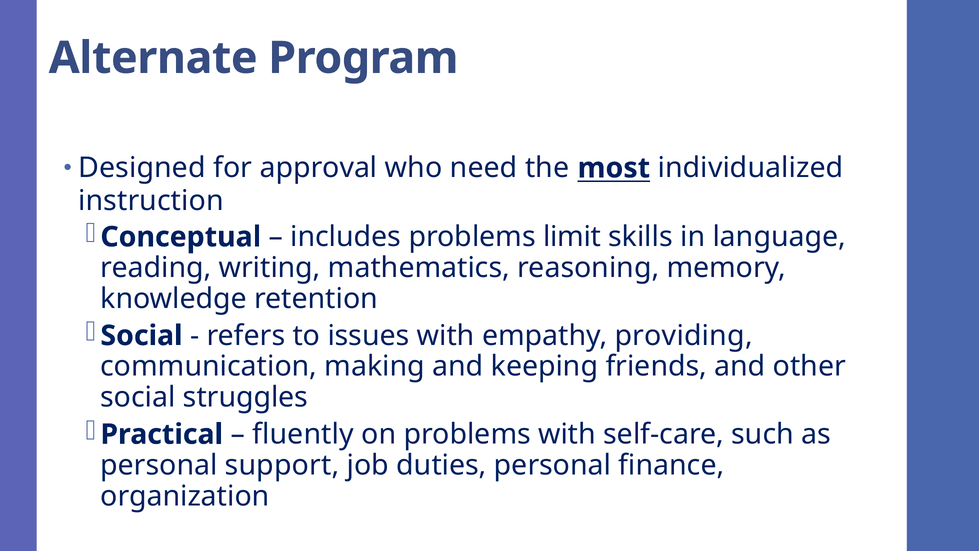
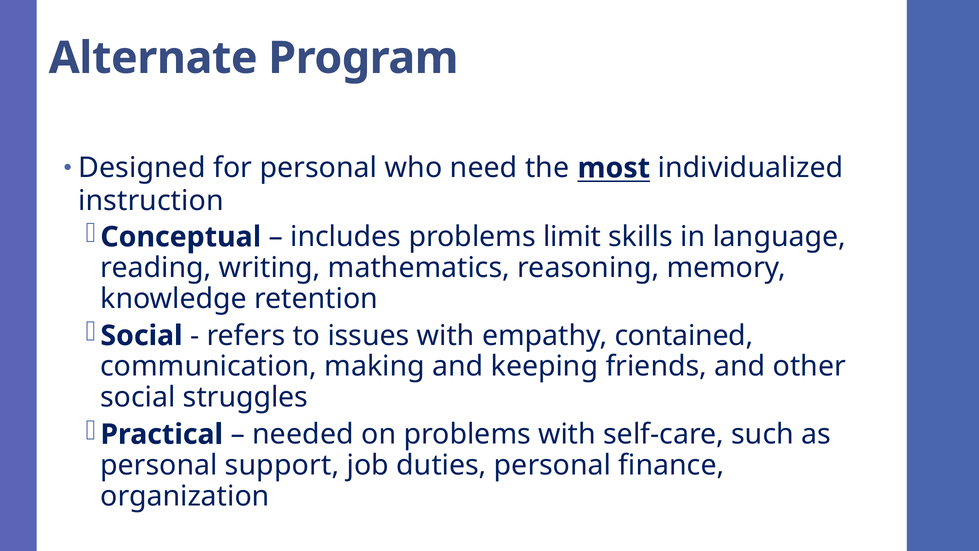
for approval: approval -> personal
providing: providing -> contained
fluently: fluently -> needed
